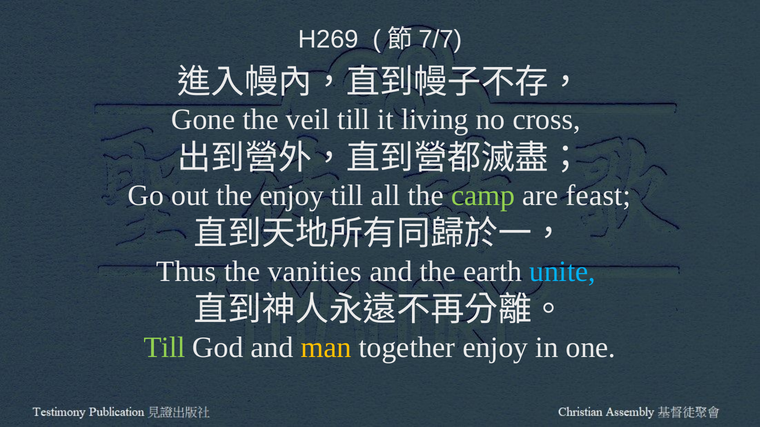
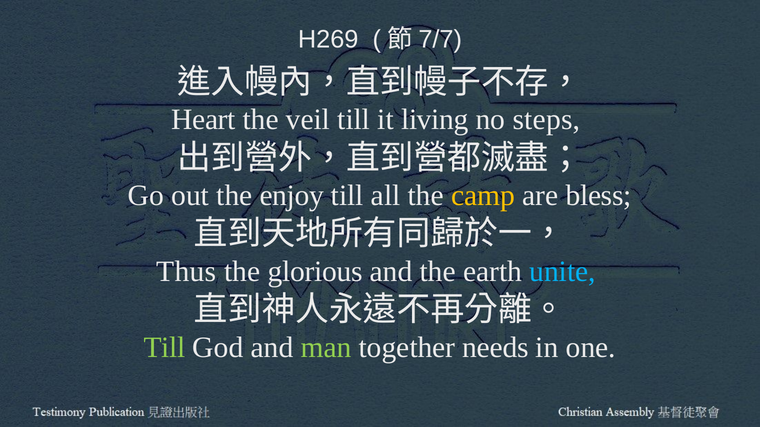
Gone: Gone -> Heart
cross: cross -> steps
camp colour: light green -> yellow
feast: feast -> bless
vanities: vanities -> glorious
man colour: yellow -> light green
together enjoy: enjoy -> needs
